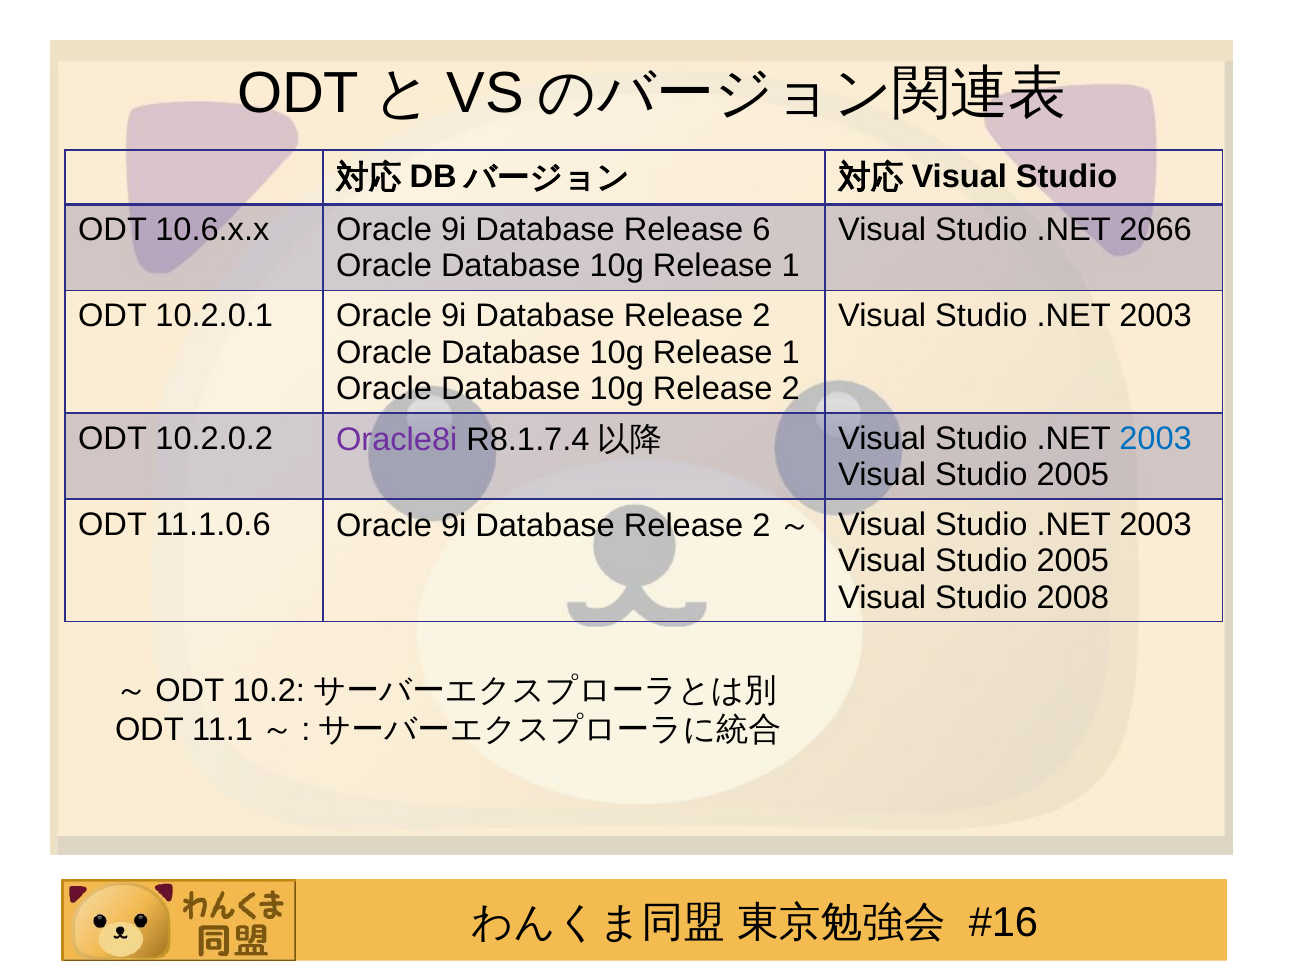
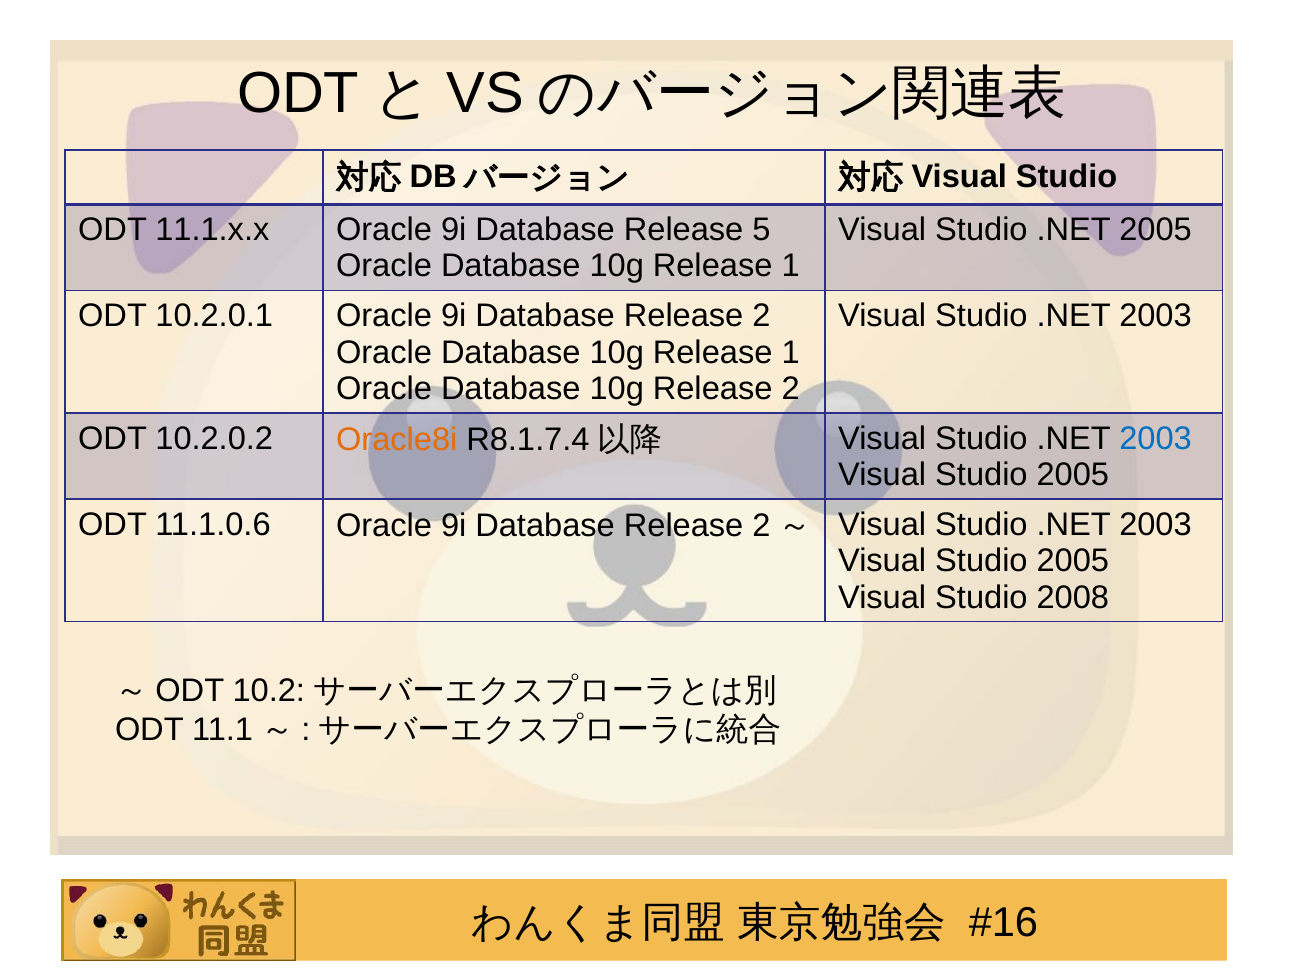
10.6.x.x: 10.6.x.x -> 11.1.x.x
6: 6 -> 5
.NET 2066: 2066 -> 2005
Oracle8i colour: purple -> orange
